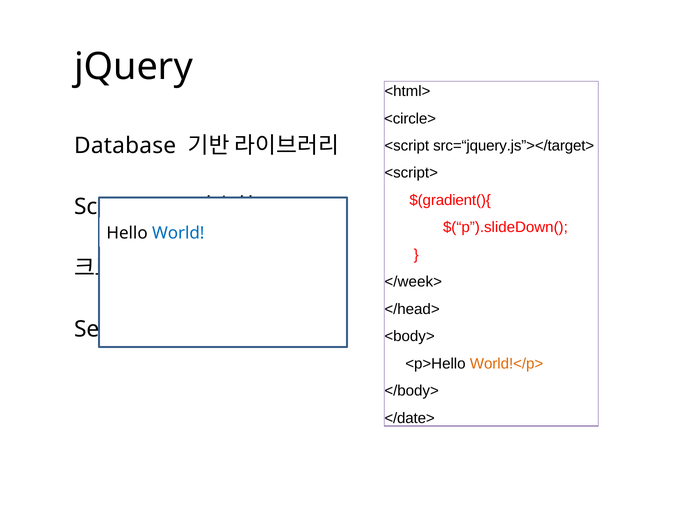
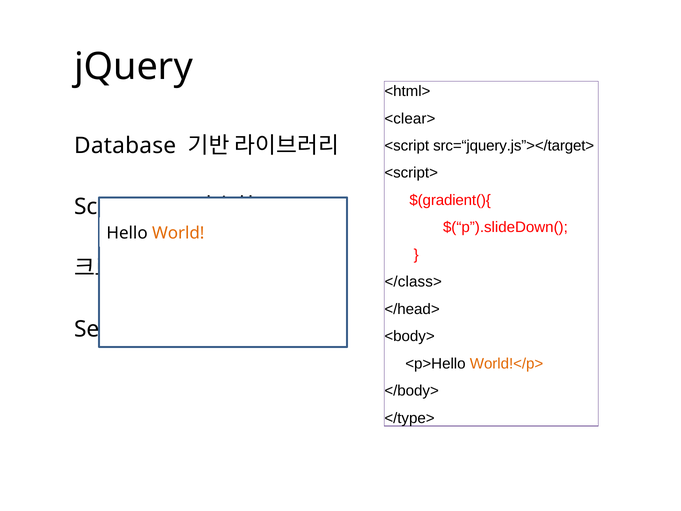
<circle>: <circle> -> <clear>
World colour: blue -> orange
</week>: </week> -> </class>
</date>: </date> -> </type>
